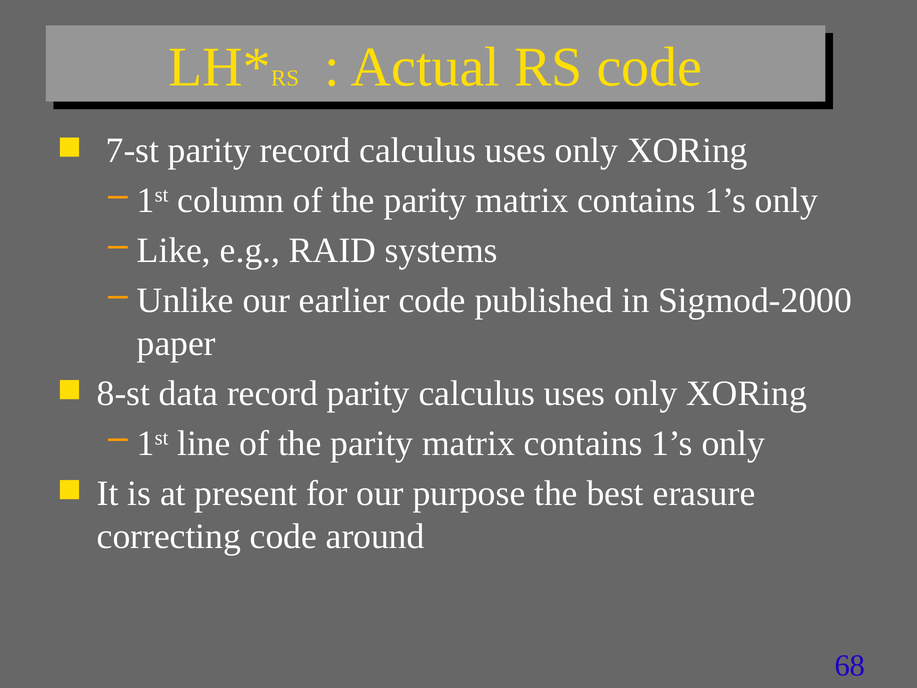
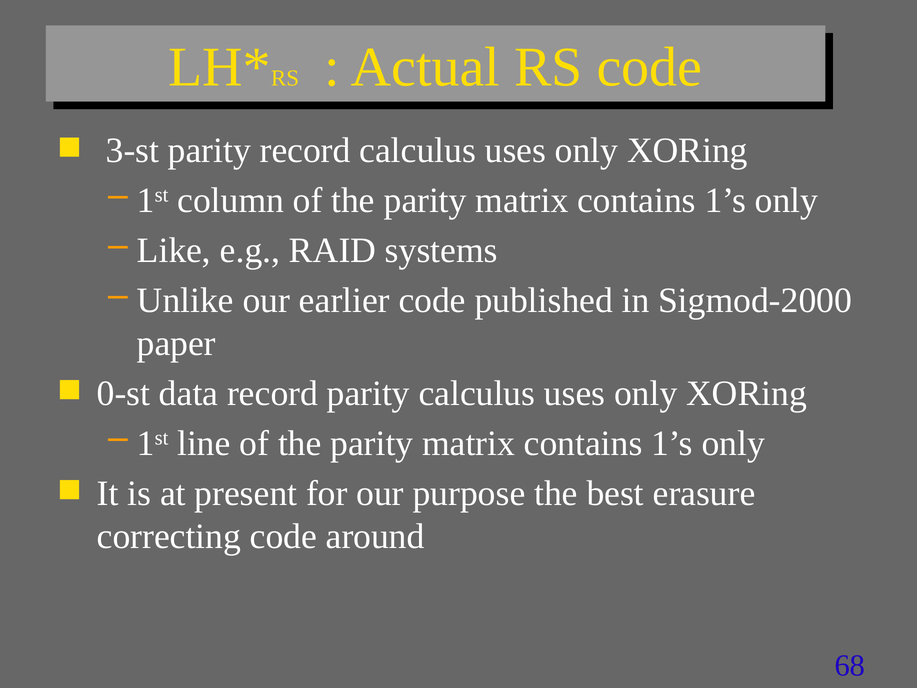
7-st: 7-st -> 3-st
8-st: 8-st -> 0-st
